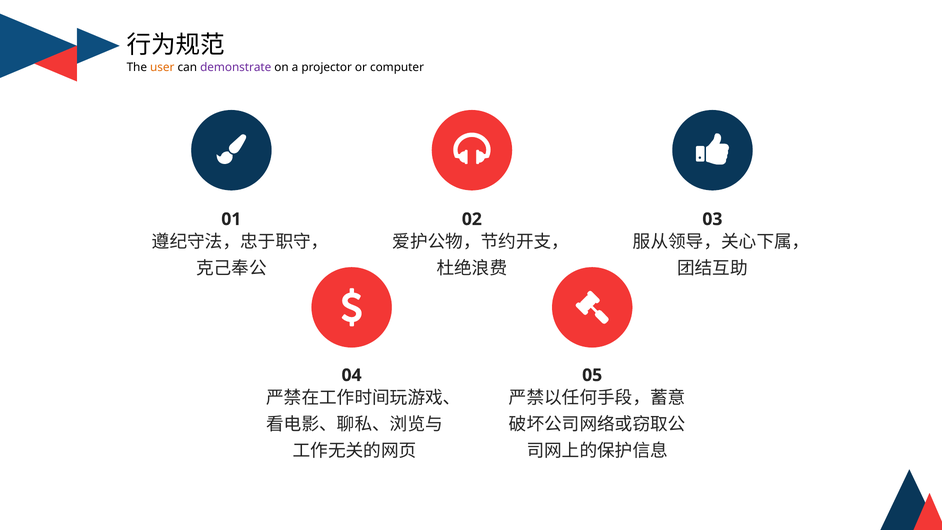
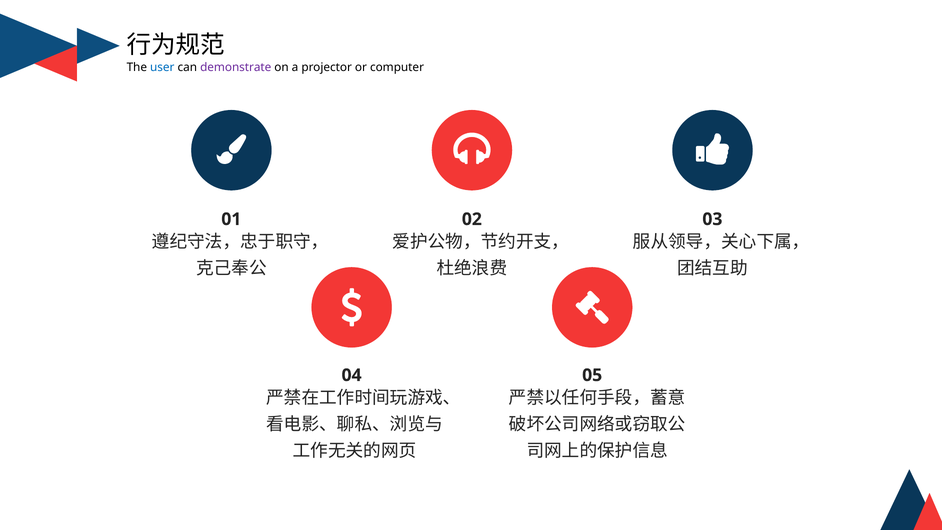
user colour: orange -> blue
